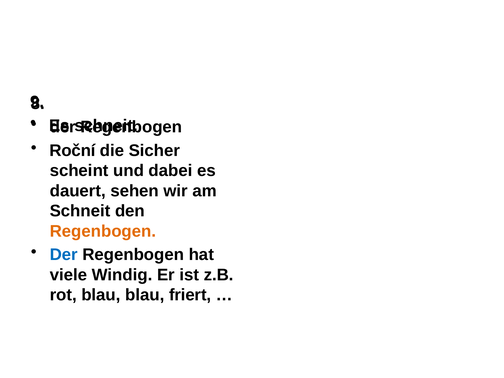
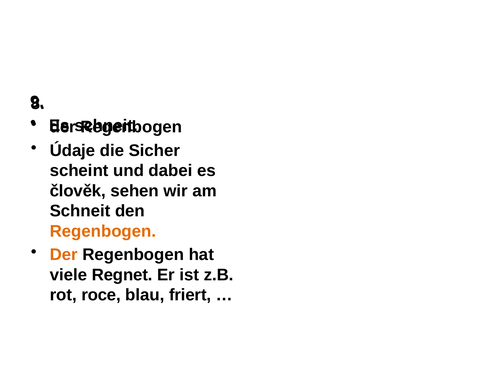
Roční: Roční -> Údaje
dauert: dauert -> člověk
Der at (64, 255) colour: blue -> orange
Windig: Windig -> Regnet
rot blau: blau -> roce
